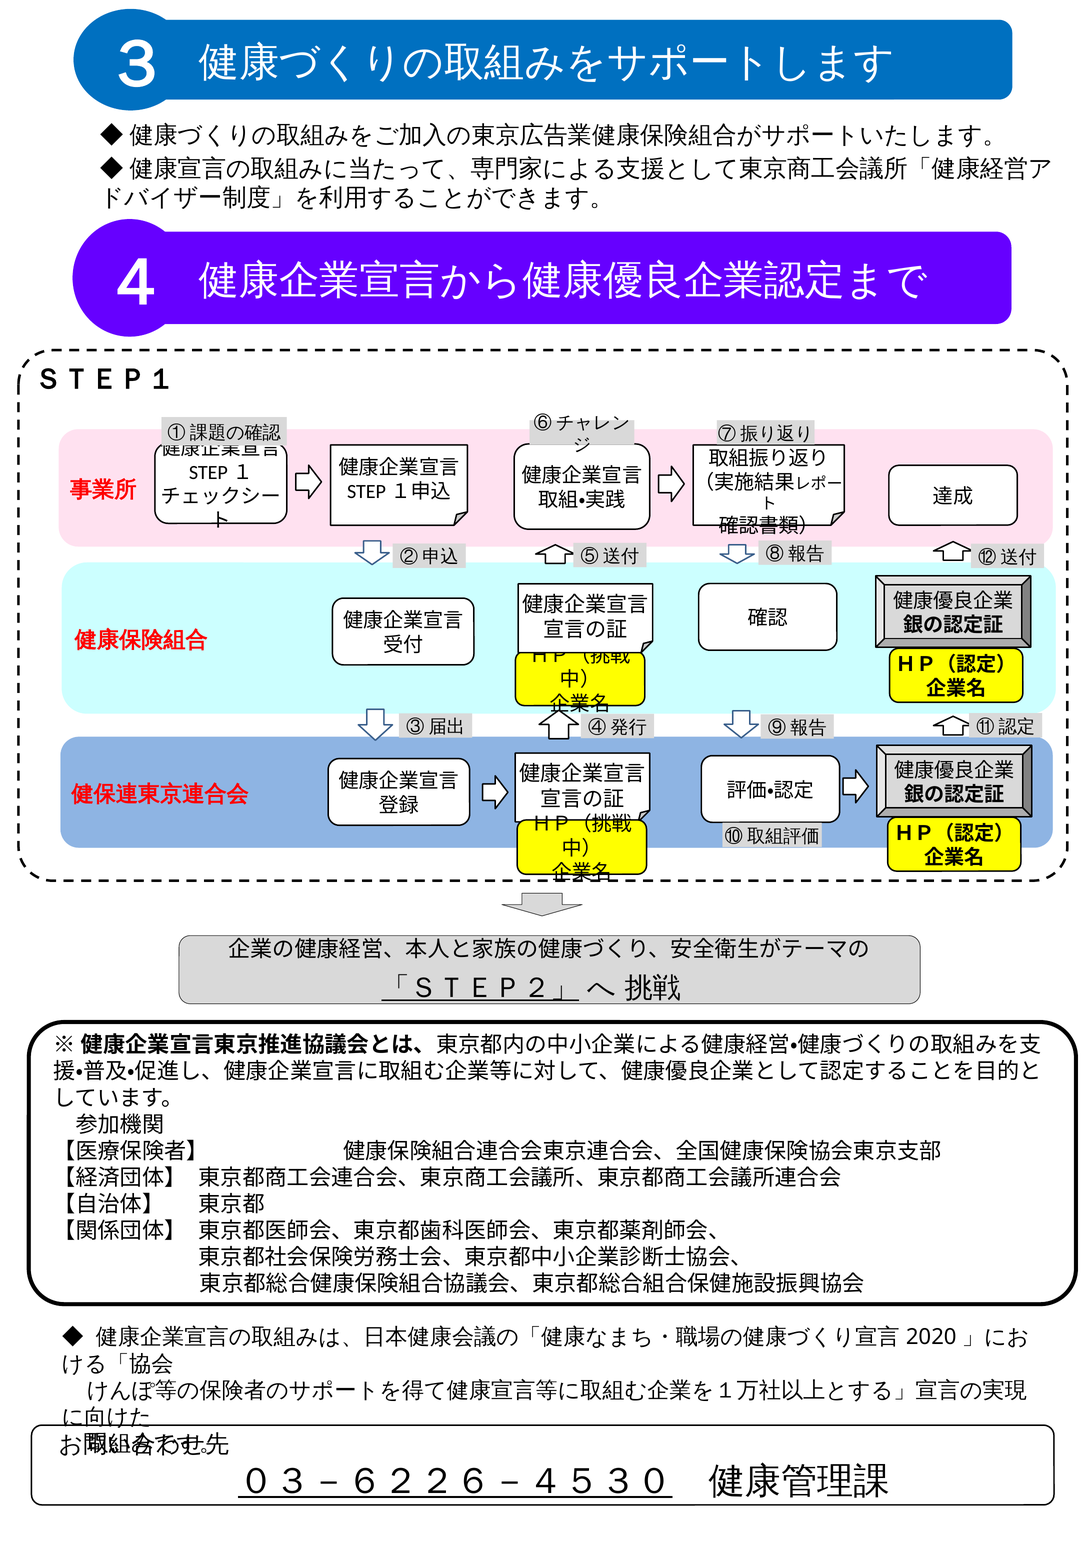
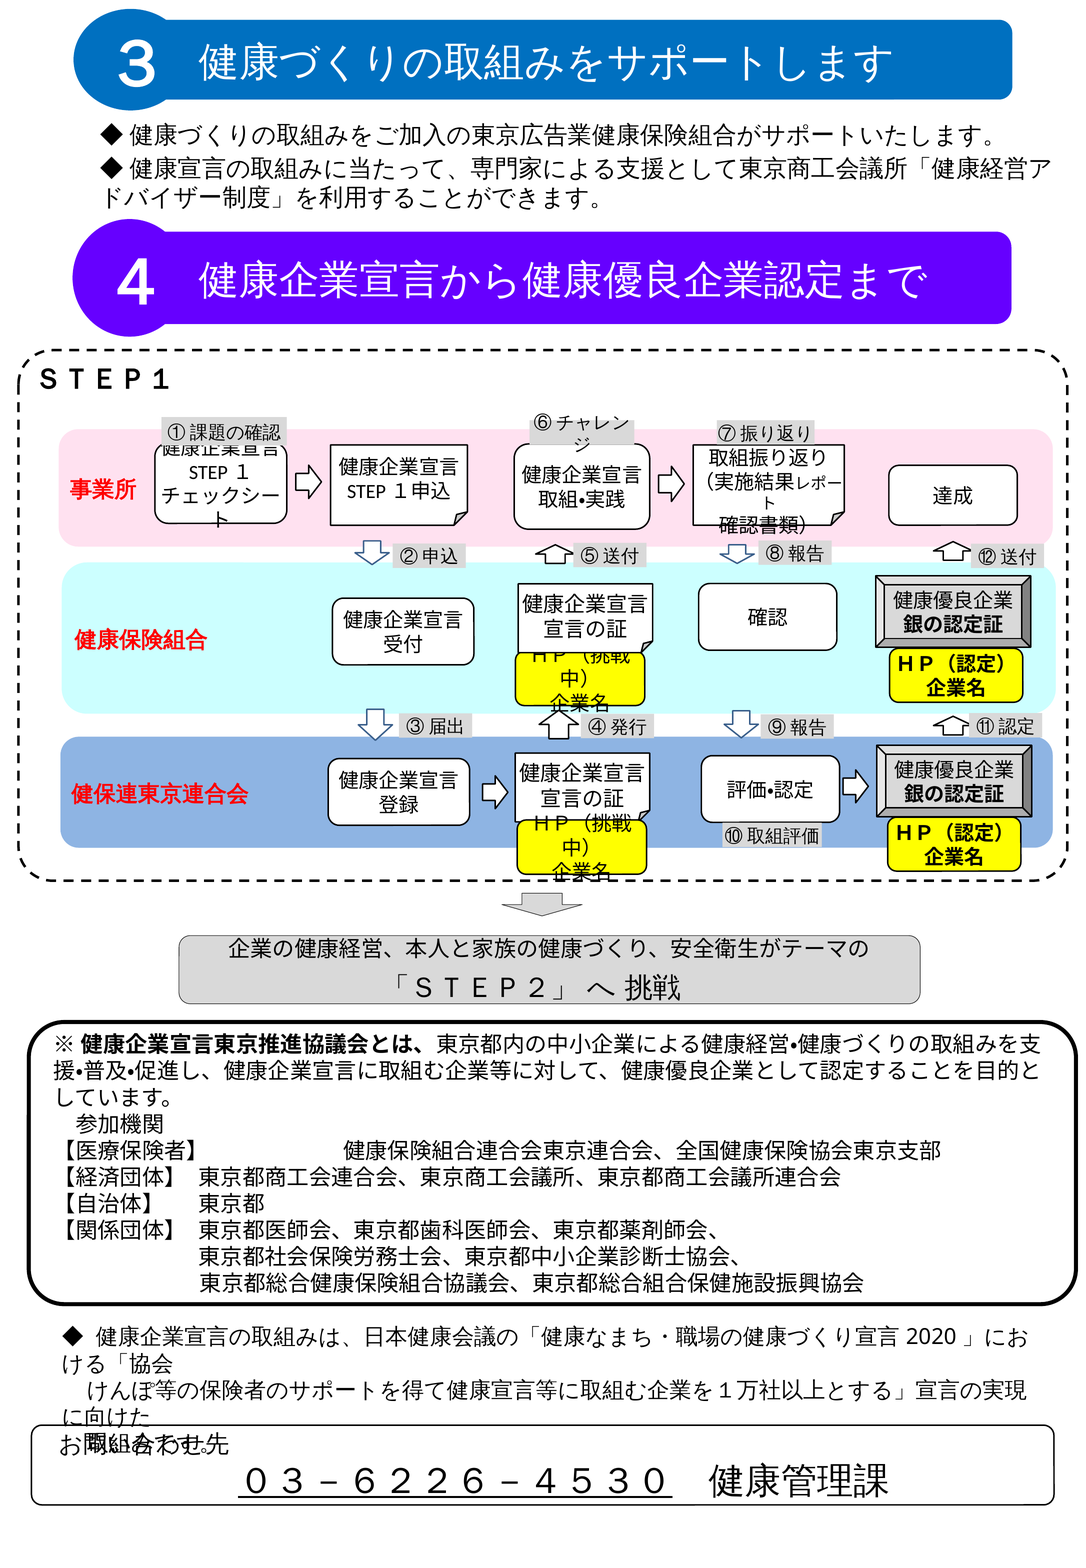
「ＳＴＥＰ２」 underline: present -> none
